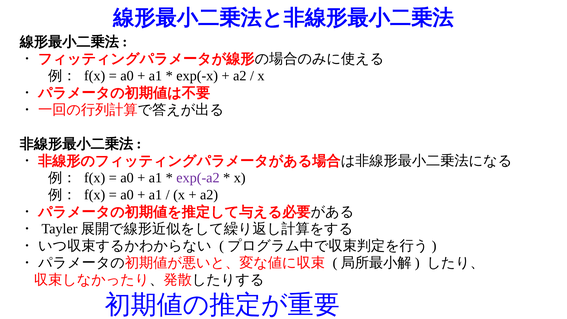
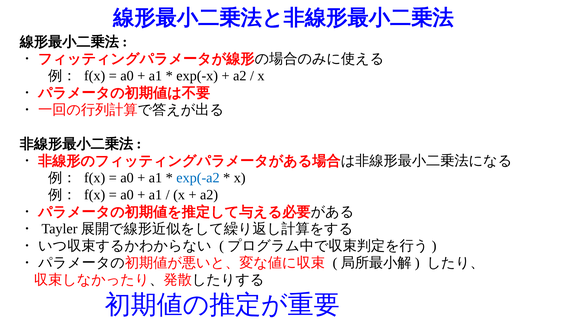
exp(-a2 colour: purple -> blue
